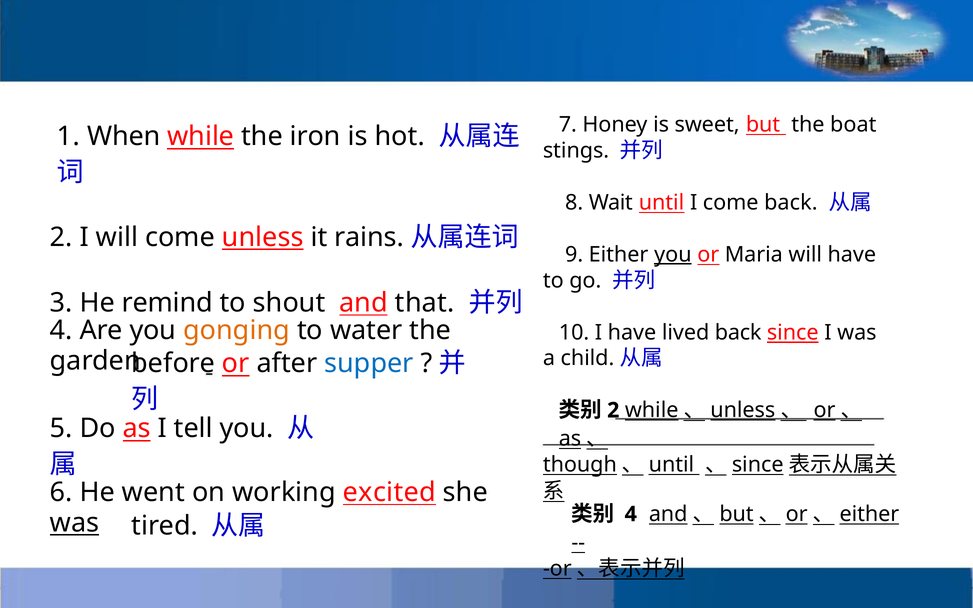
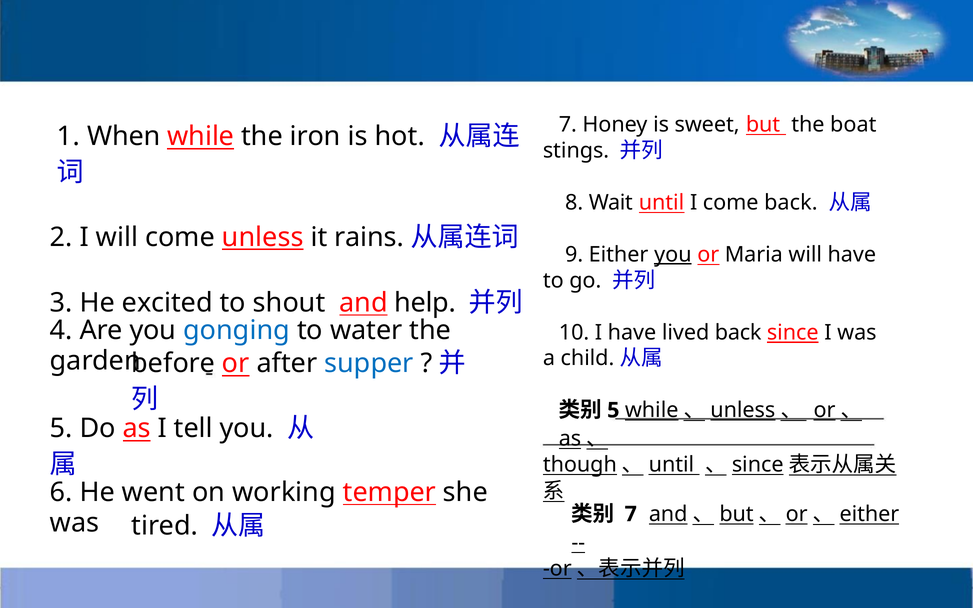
remind: remind -> excited
that: that -> help
gonging colour: orange -> blue
2 at (613, 410): 2 -> 5
excited: excited -> temper
was at (74, 523) underline: present -> none
4 at (631, 514): 4 -> 7
